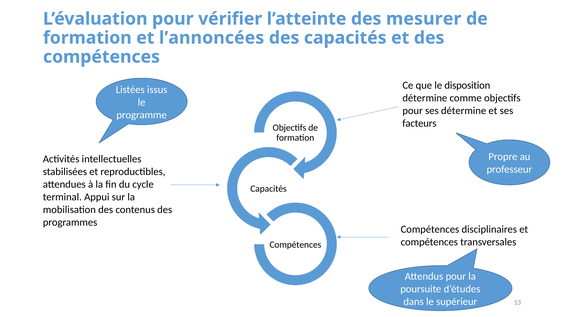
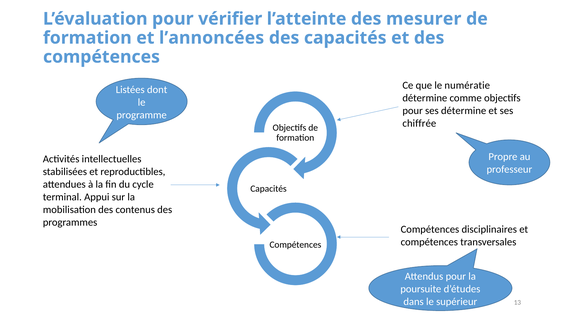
disposition: disposition -> numératie
issus: issus -> dont
facteurs: facteurs -> chiffrée
